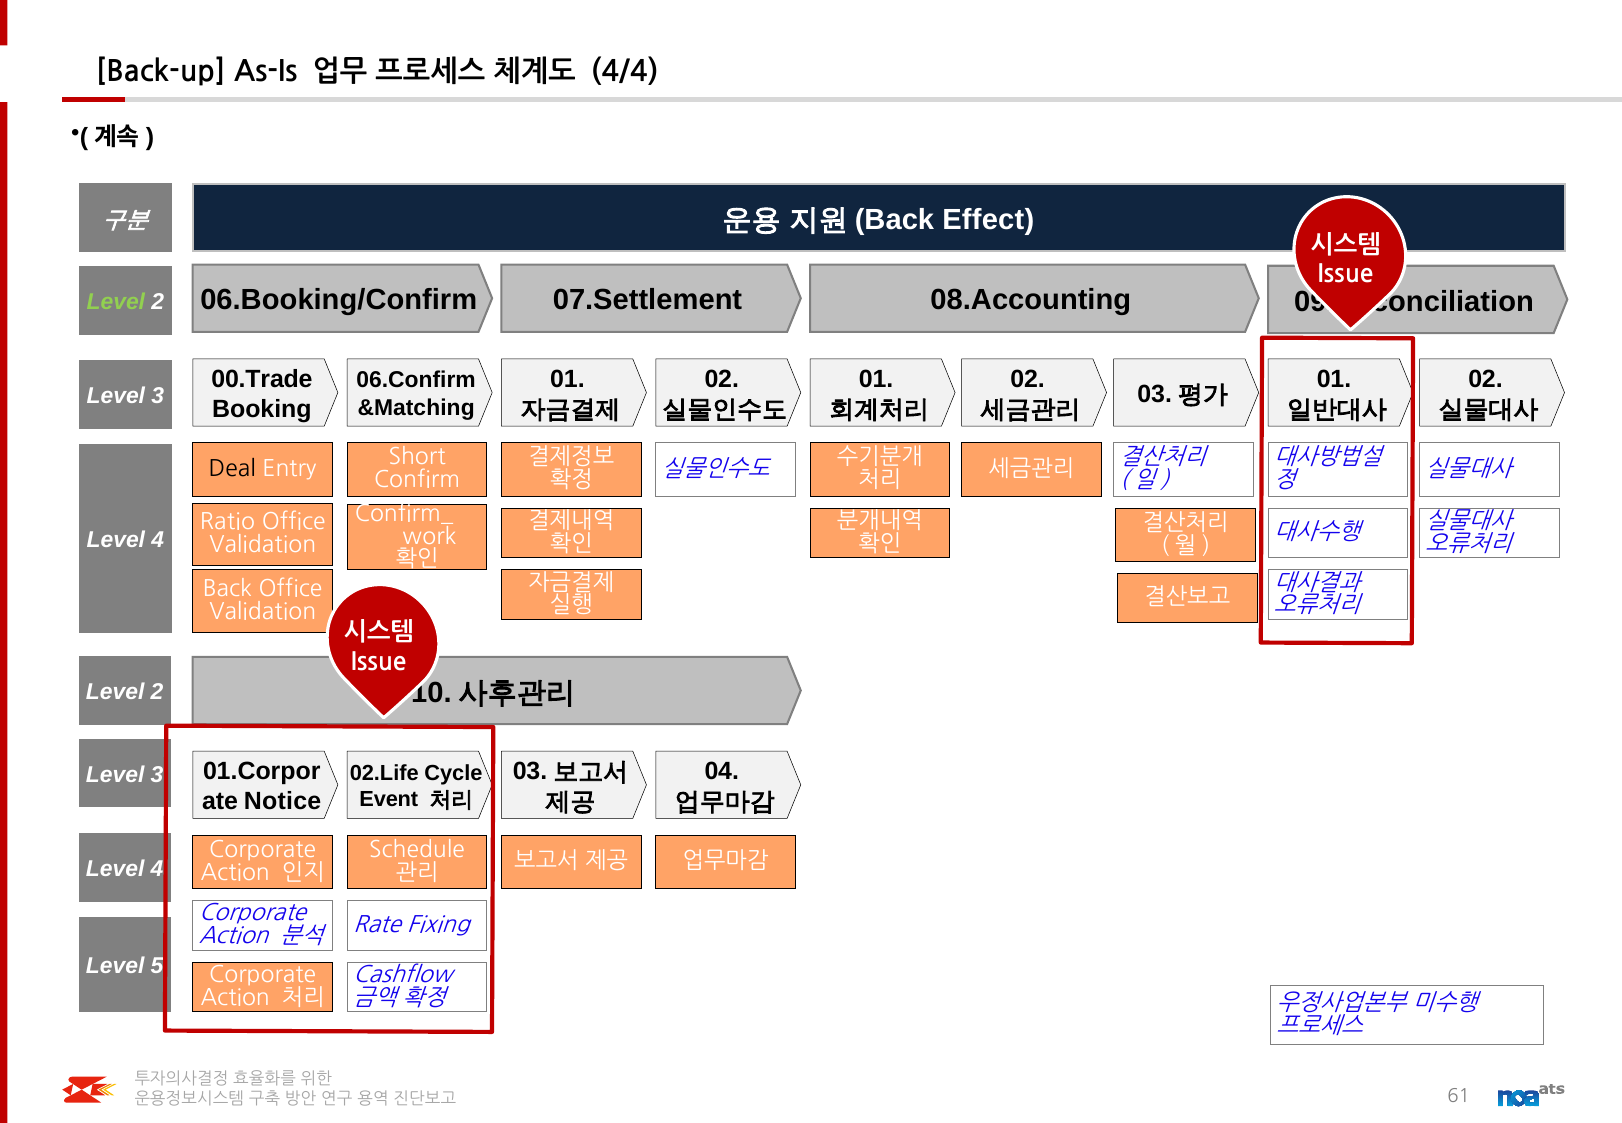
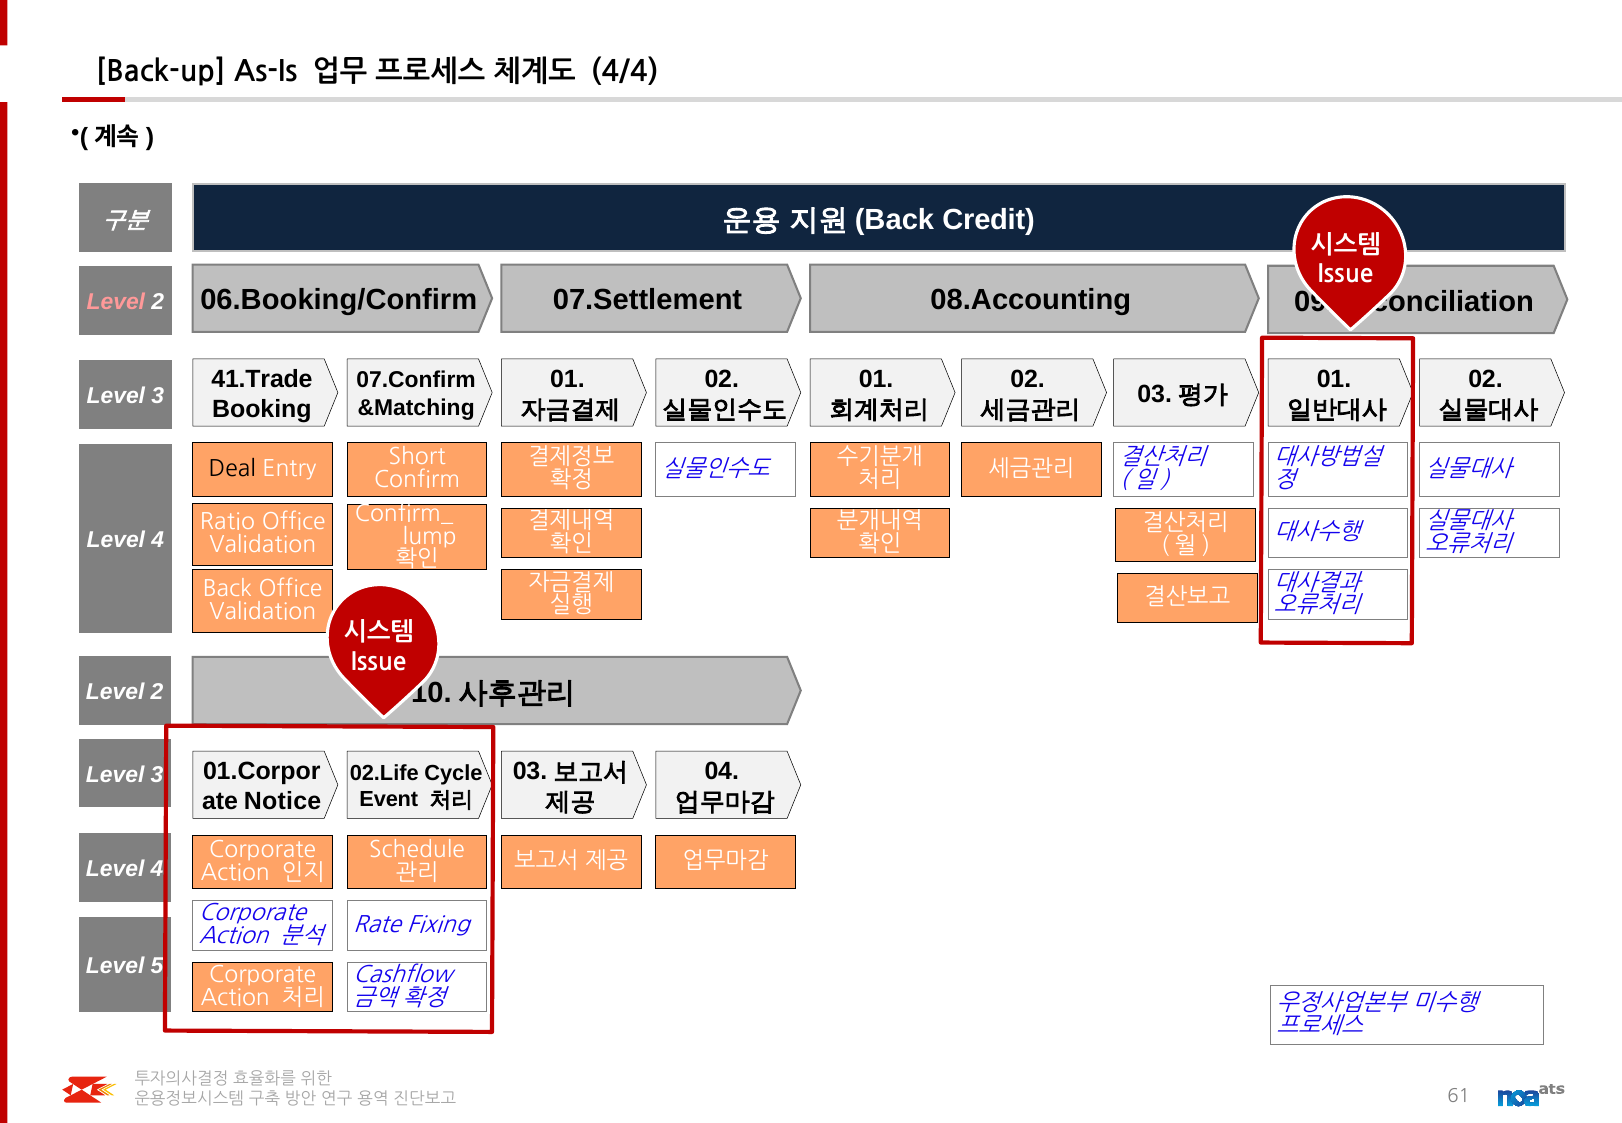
Effect: Effect -> Credit
Level at (116, 302) colour: light green -> pink
00.Trade: 00.Trade -> 41.Trade
06.Confirm: 06.Confirm -> 07.Confirm
work: work -> lump
